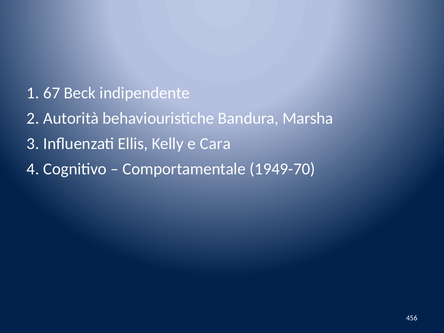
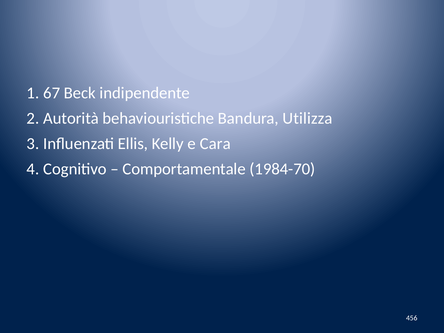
Marsha: Marsha -> Utilizza
1949-70: 1949-70 -> 1984-70
